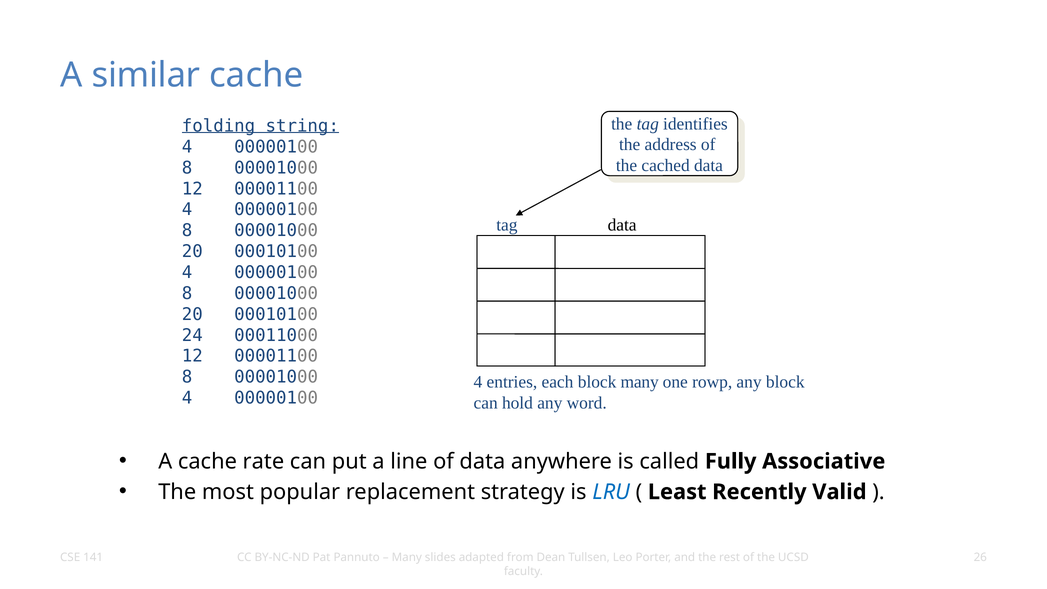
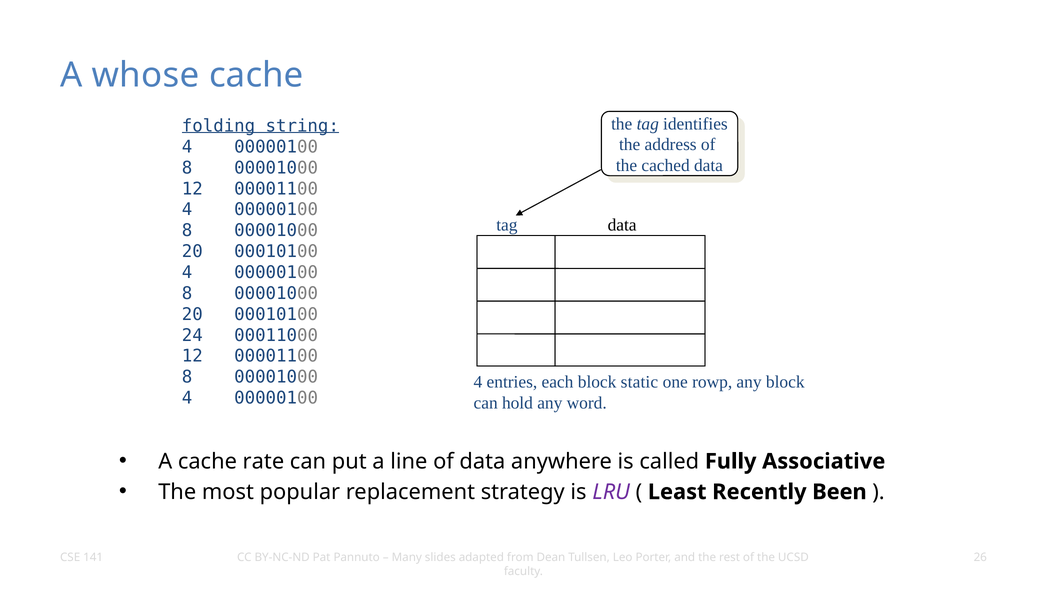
similar: similar -> whose
block many: many -> static
LRU colour: blue -> purple
Valid: Valid -> Been
